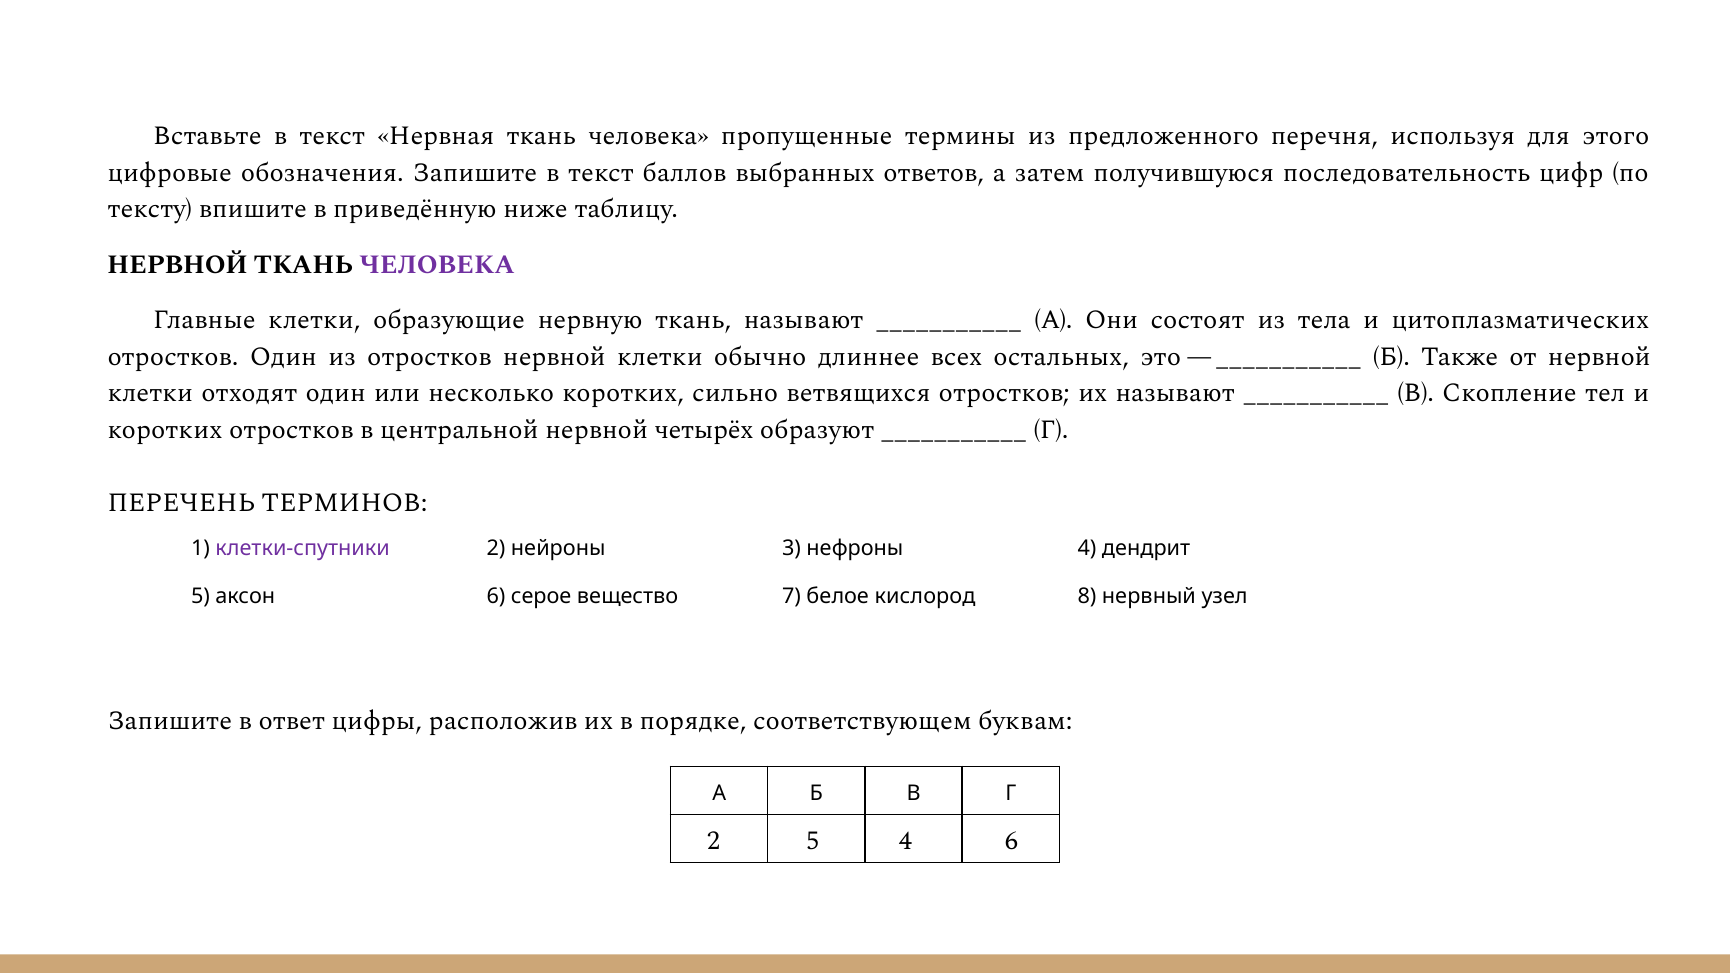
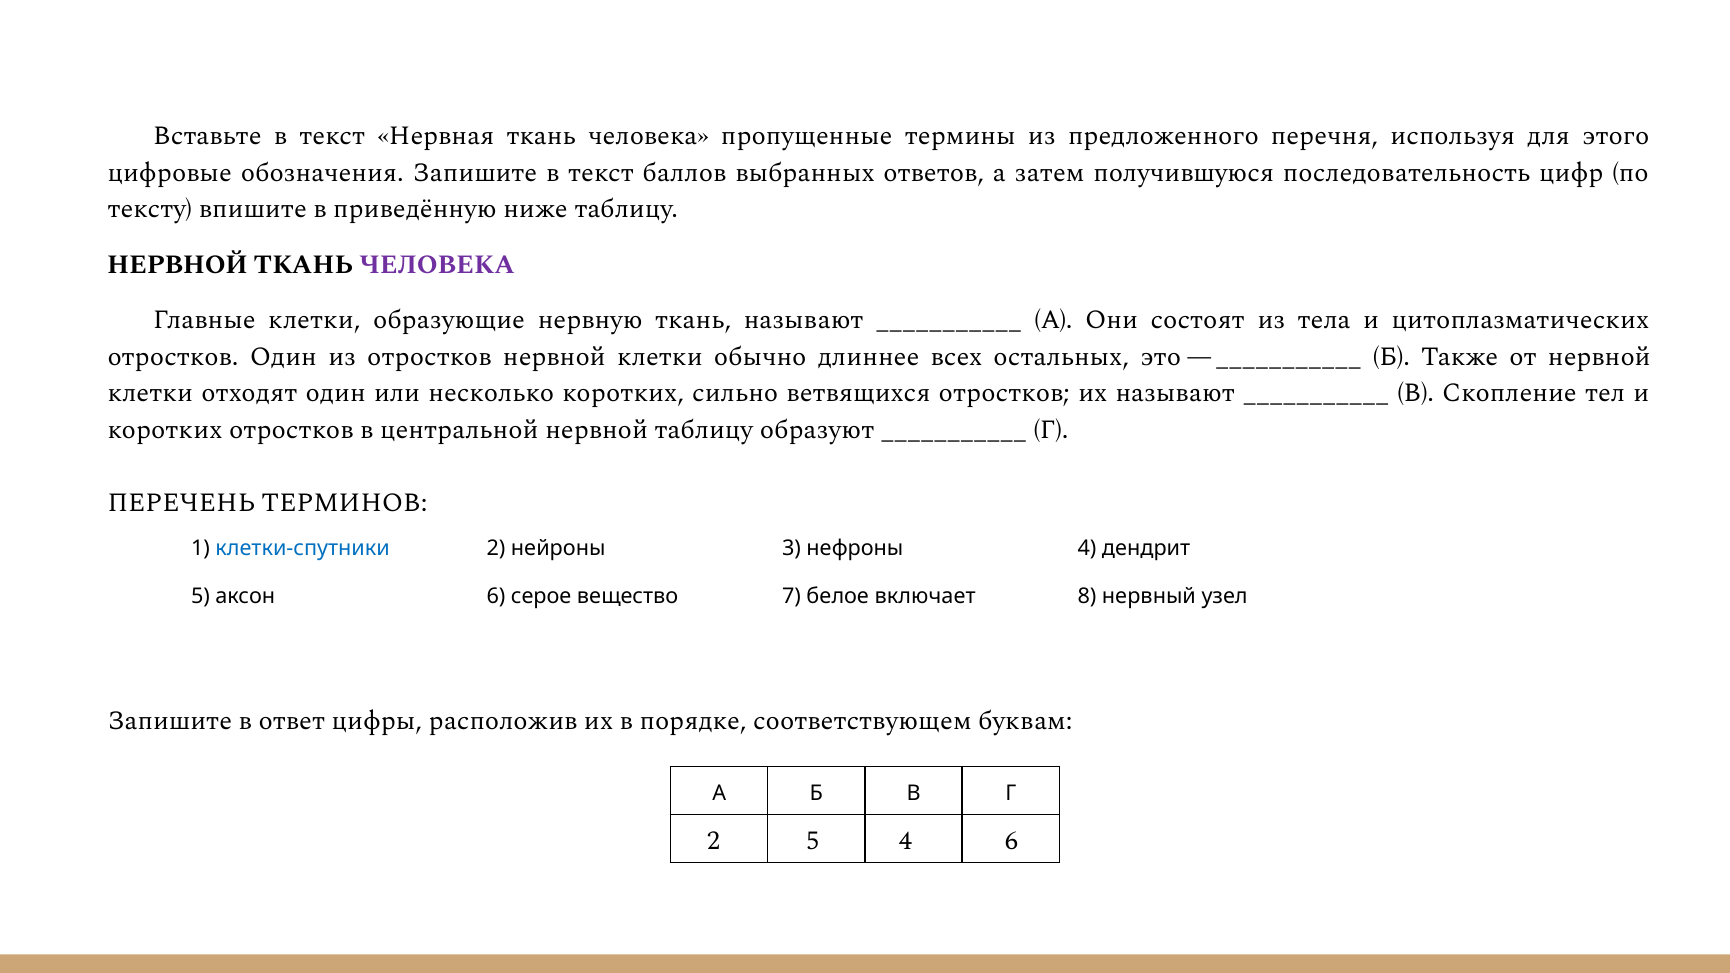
нервной четырёх: четырёх -> таблицу
клетки-спутники colour: purple -> blue
кислород: кислород -> включает
